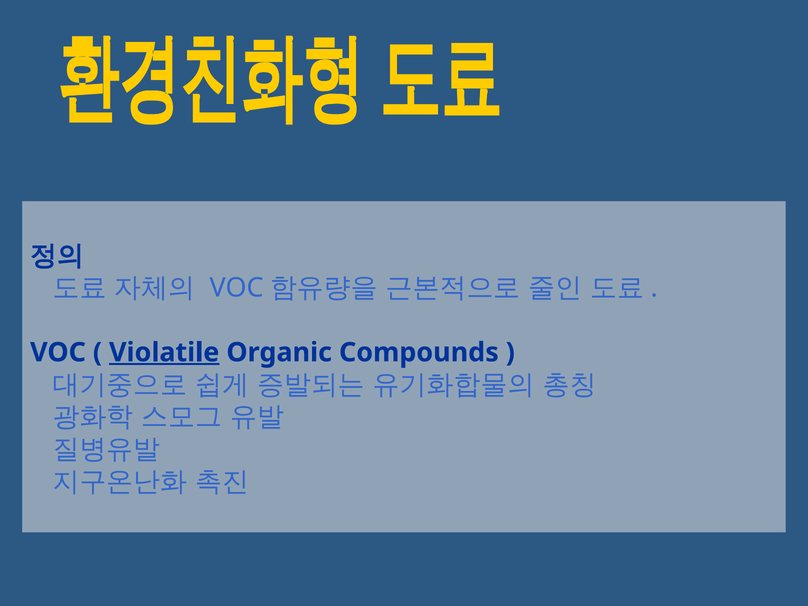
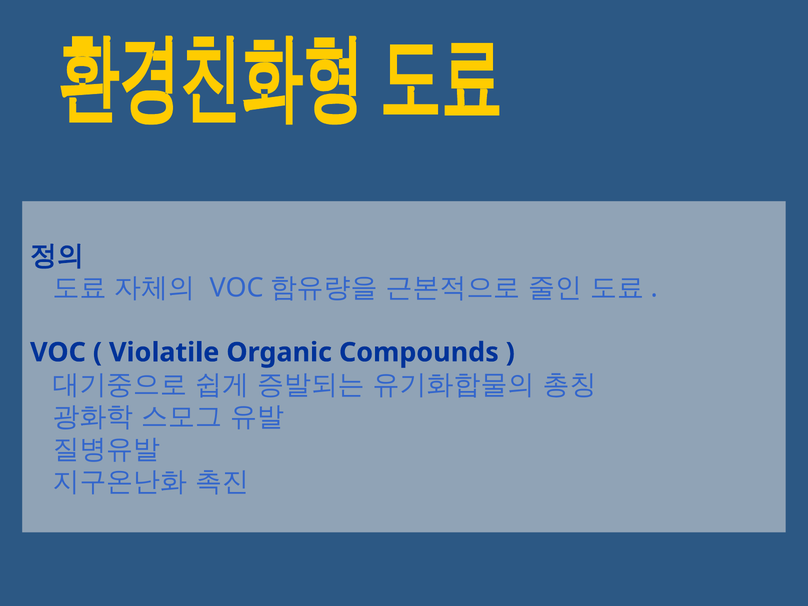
Violatile underline: present -> none
